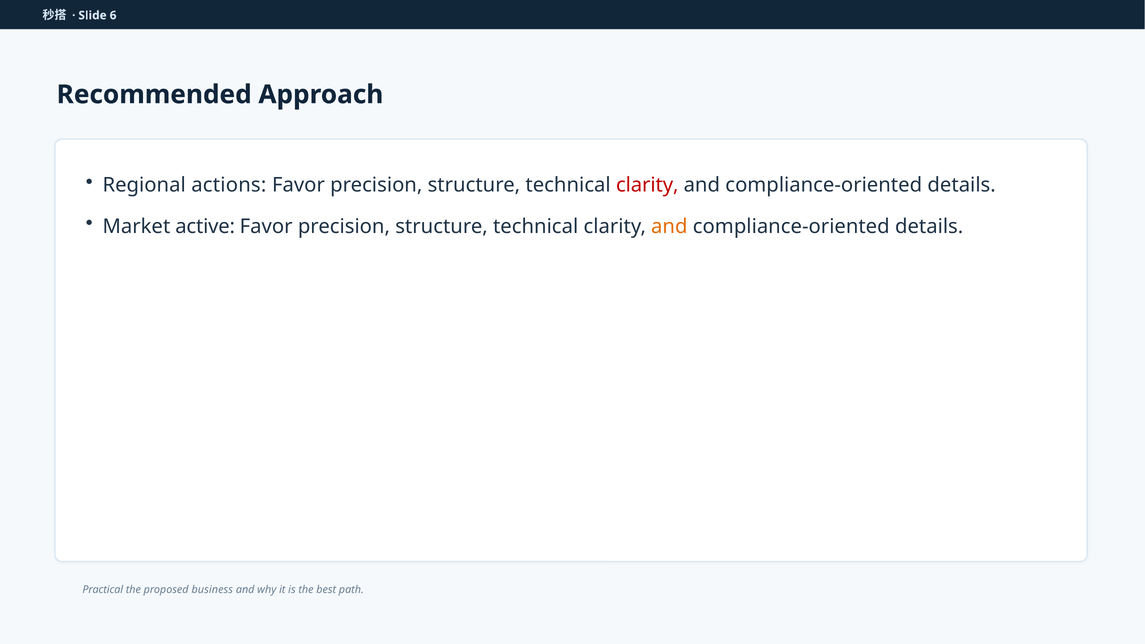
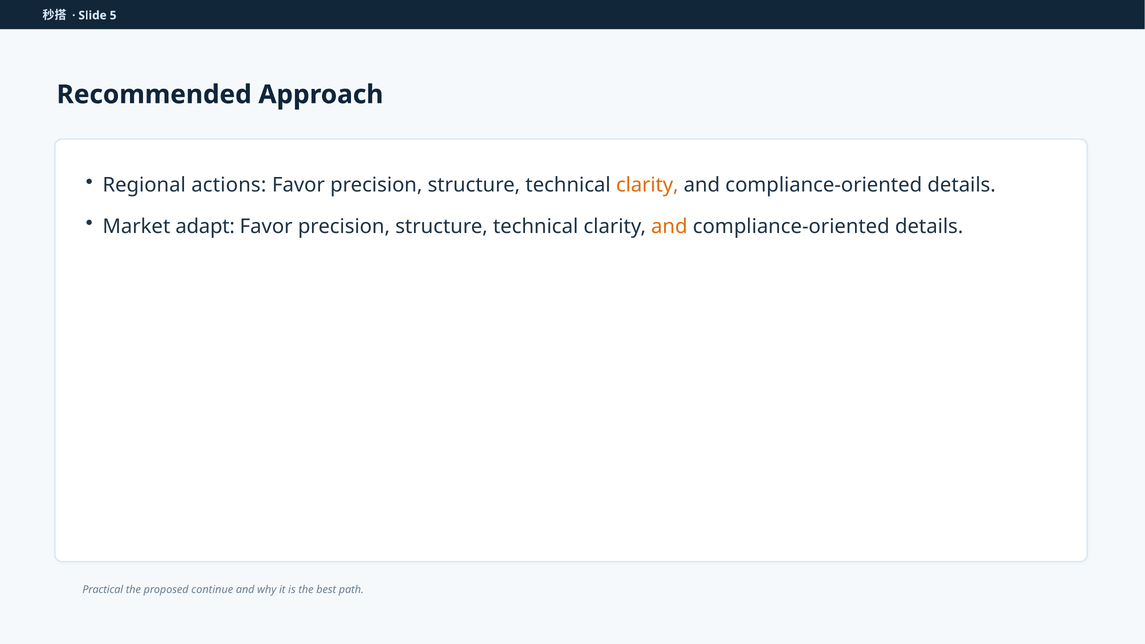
6: 6 -> 5
clarity at (647, 185) colour: red -> orange
active: active -> adapt
business: business -> continue
